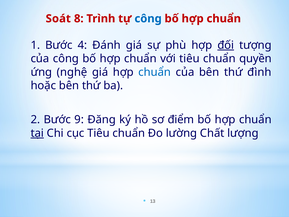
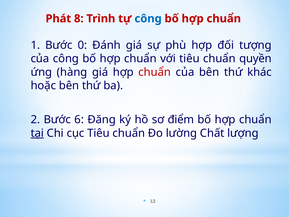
Soát: Soát -> Phát
4: 4 -> 0
đối underline: present -> none
nghệ: nghệ -> hàng
chuẩn at (155, 72) colour: blue -> red
đình: đình -> khác
9: 9 -> 6
